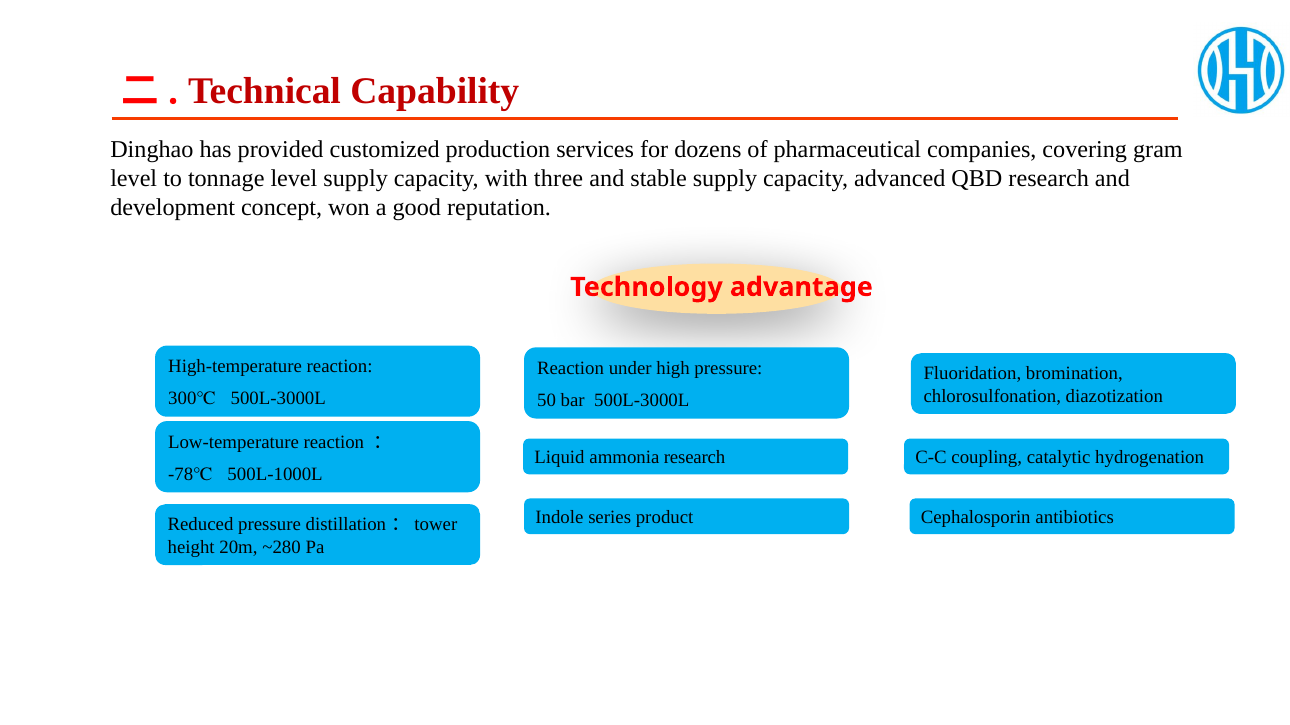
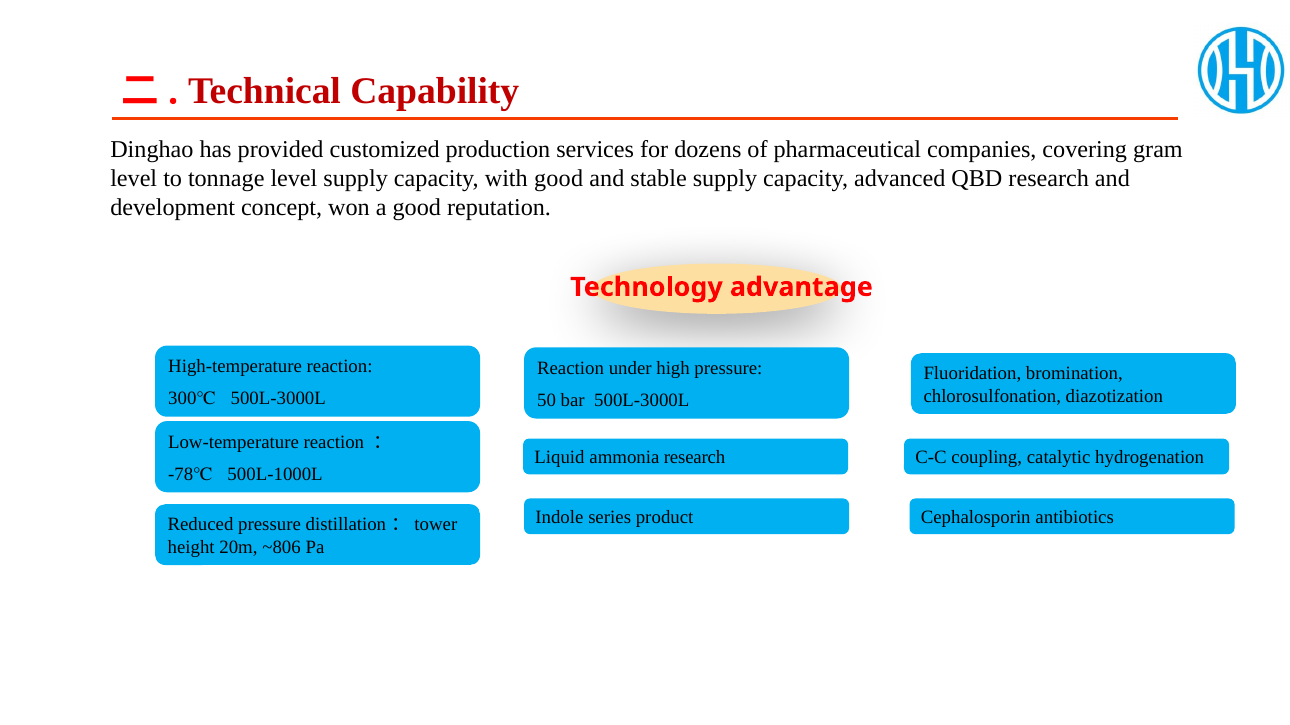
with three: three -> good
~280: ~280 -> ~806
